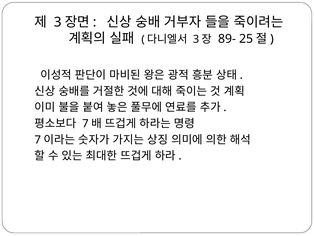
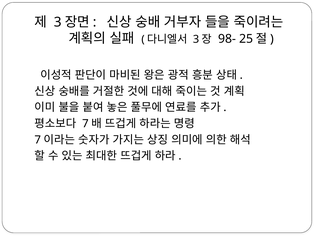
89-: 89- -> 98-
